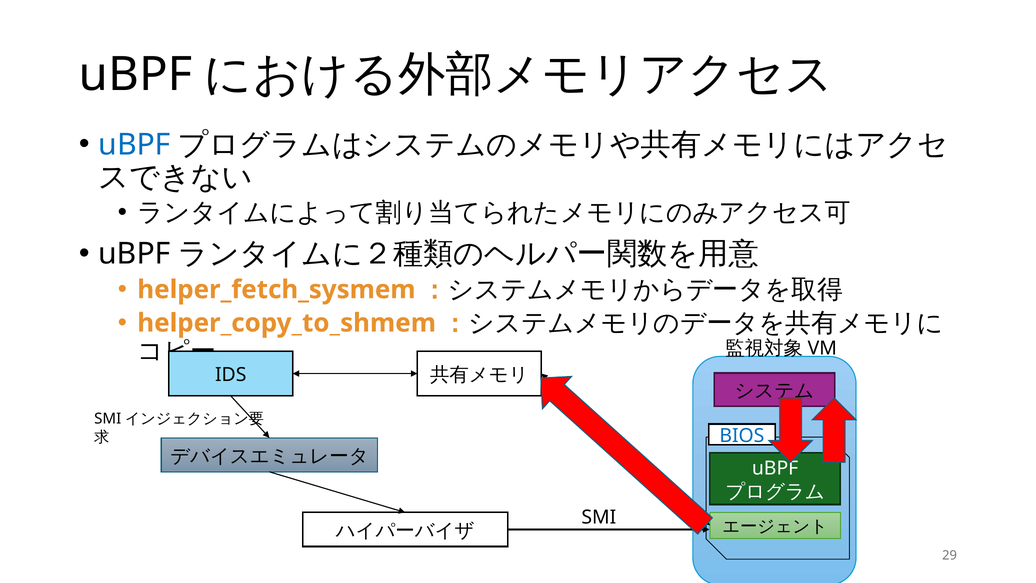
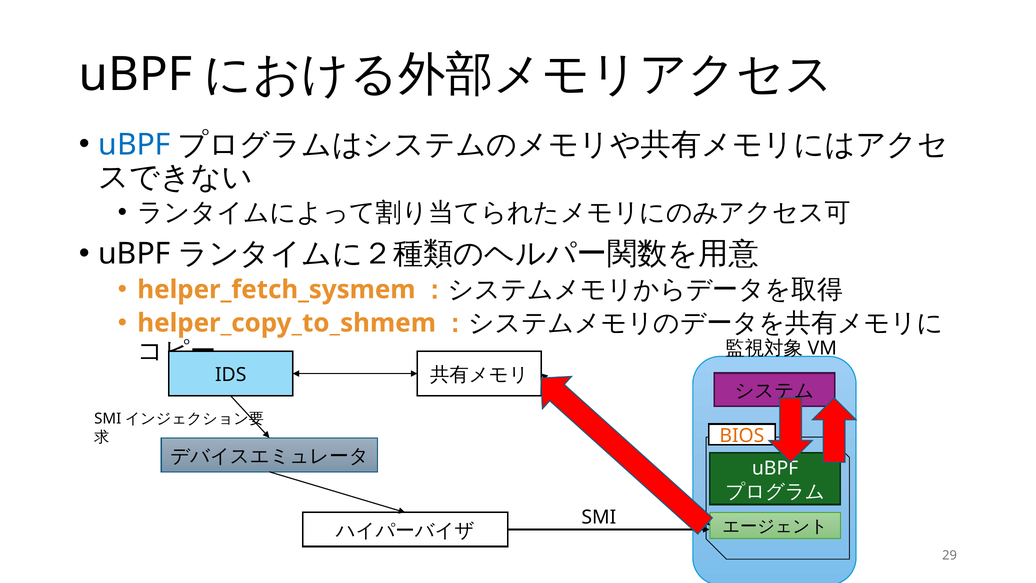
BIOS colour: blue -> orange
